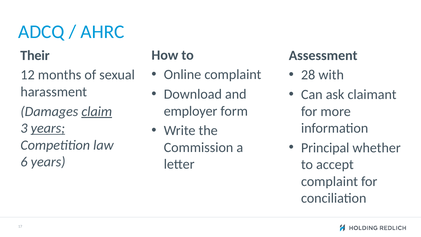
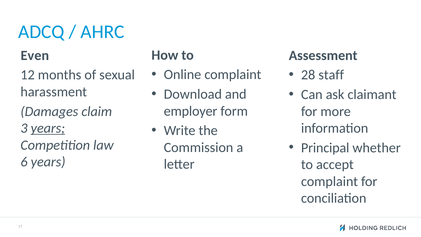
Their: Their -> Even
with: with -> staff
claim underline: present -> none
